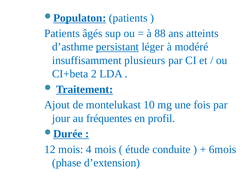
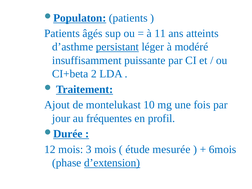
88: 88 -> 11
plusieurs: plusieurs -> puissante
4: 4 -> 3
conduite: conduite -> mesurée
d’extension underline: none -> present
